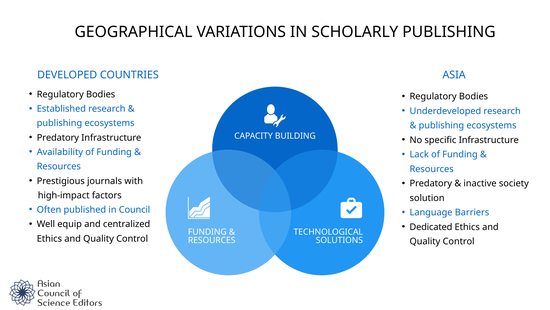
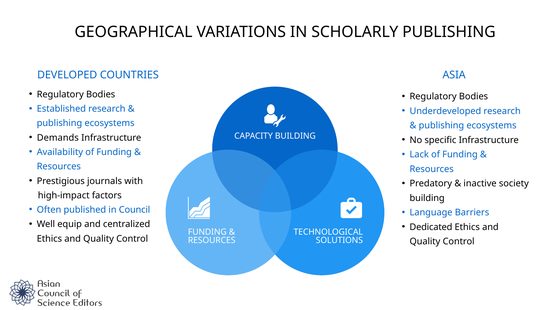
Predatory at (58, 137): Predatory -> Demands
solution at (427, 198): solution -> building
